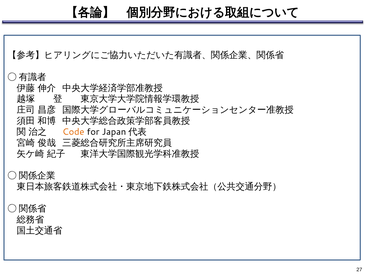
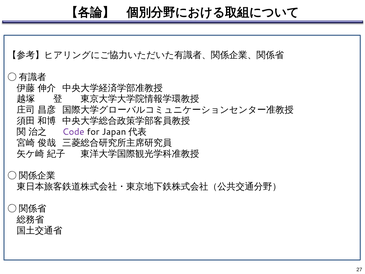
Code colour: orange -> purple
